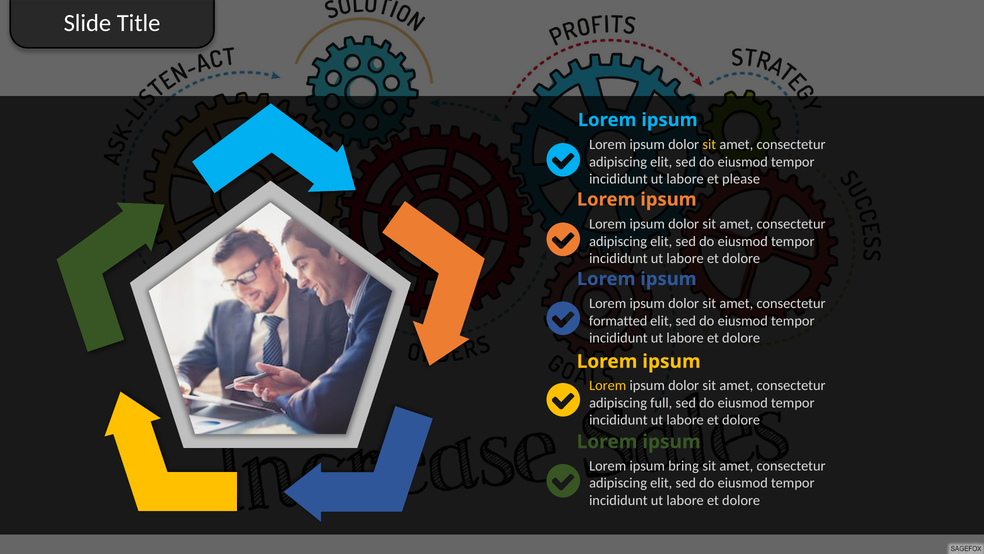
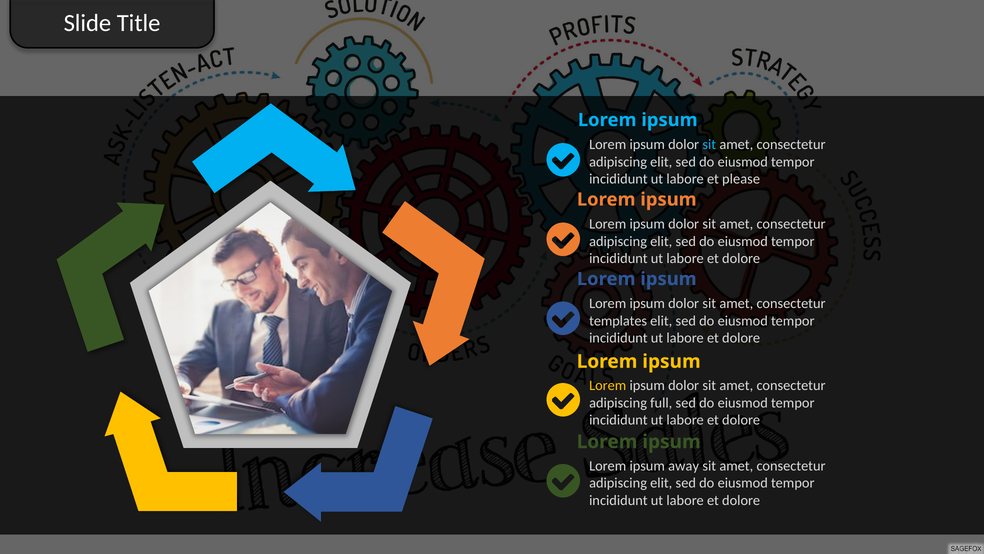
sit at (709, 144) colour: yellow -> light blue
formatted: formatted -> templates
bring: bring -> away
